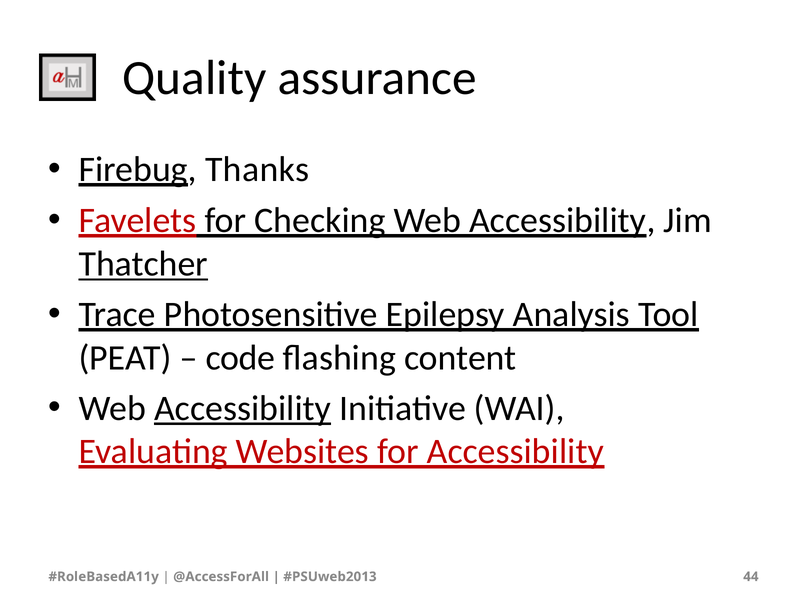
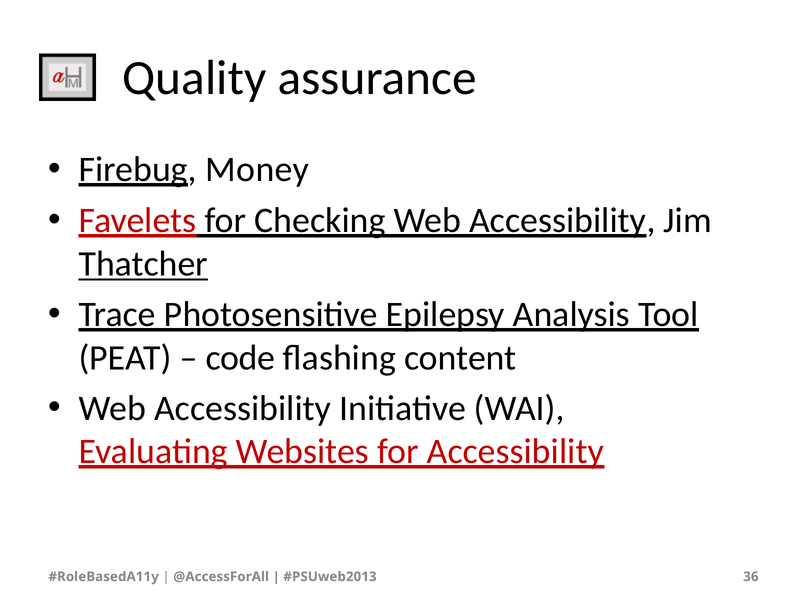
Thanks: Thanks -> Money
Accessibility at (243, 408) underline: present -> none
44: 44 -> 36
